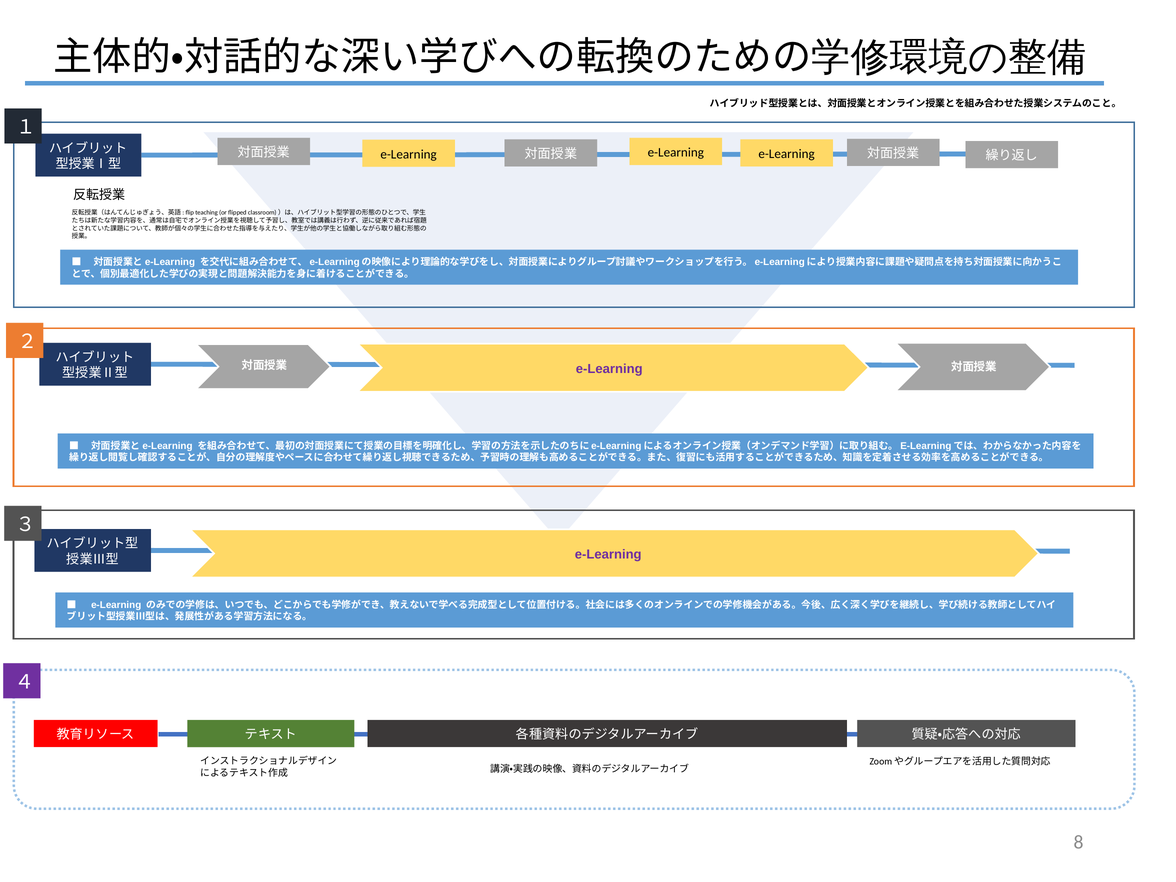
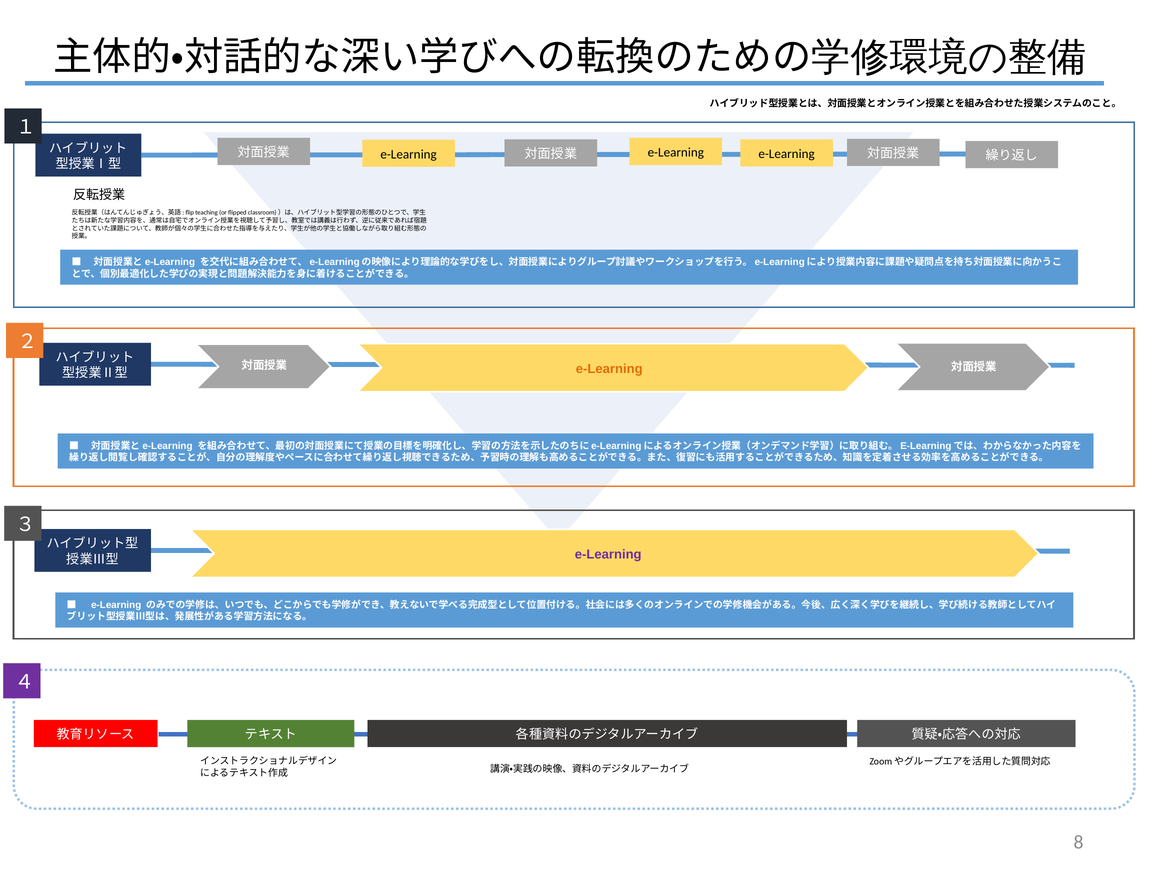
e-Learning at (609, 369) colour: purple -> orange
